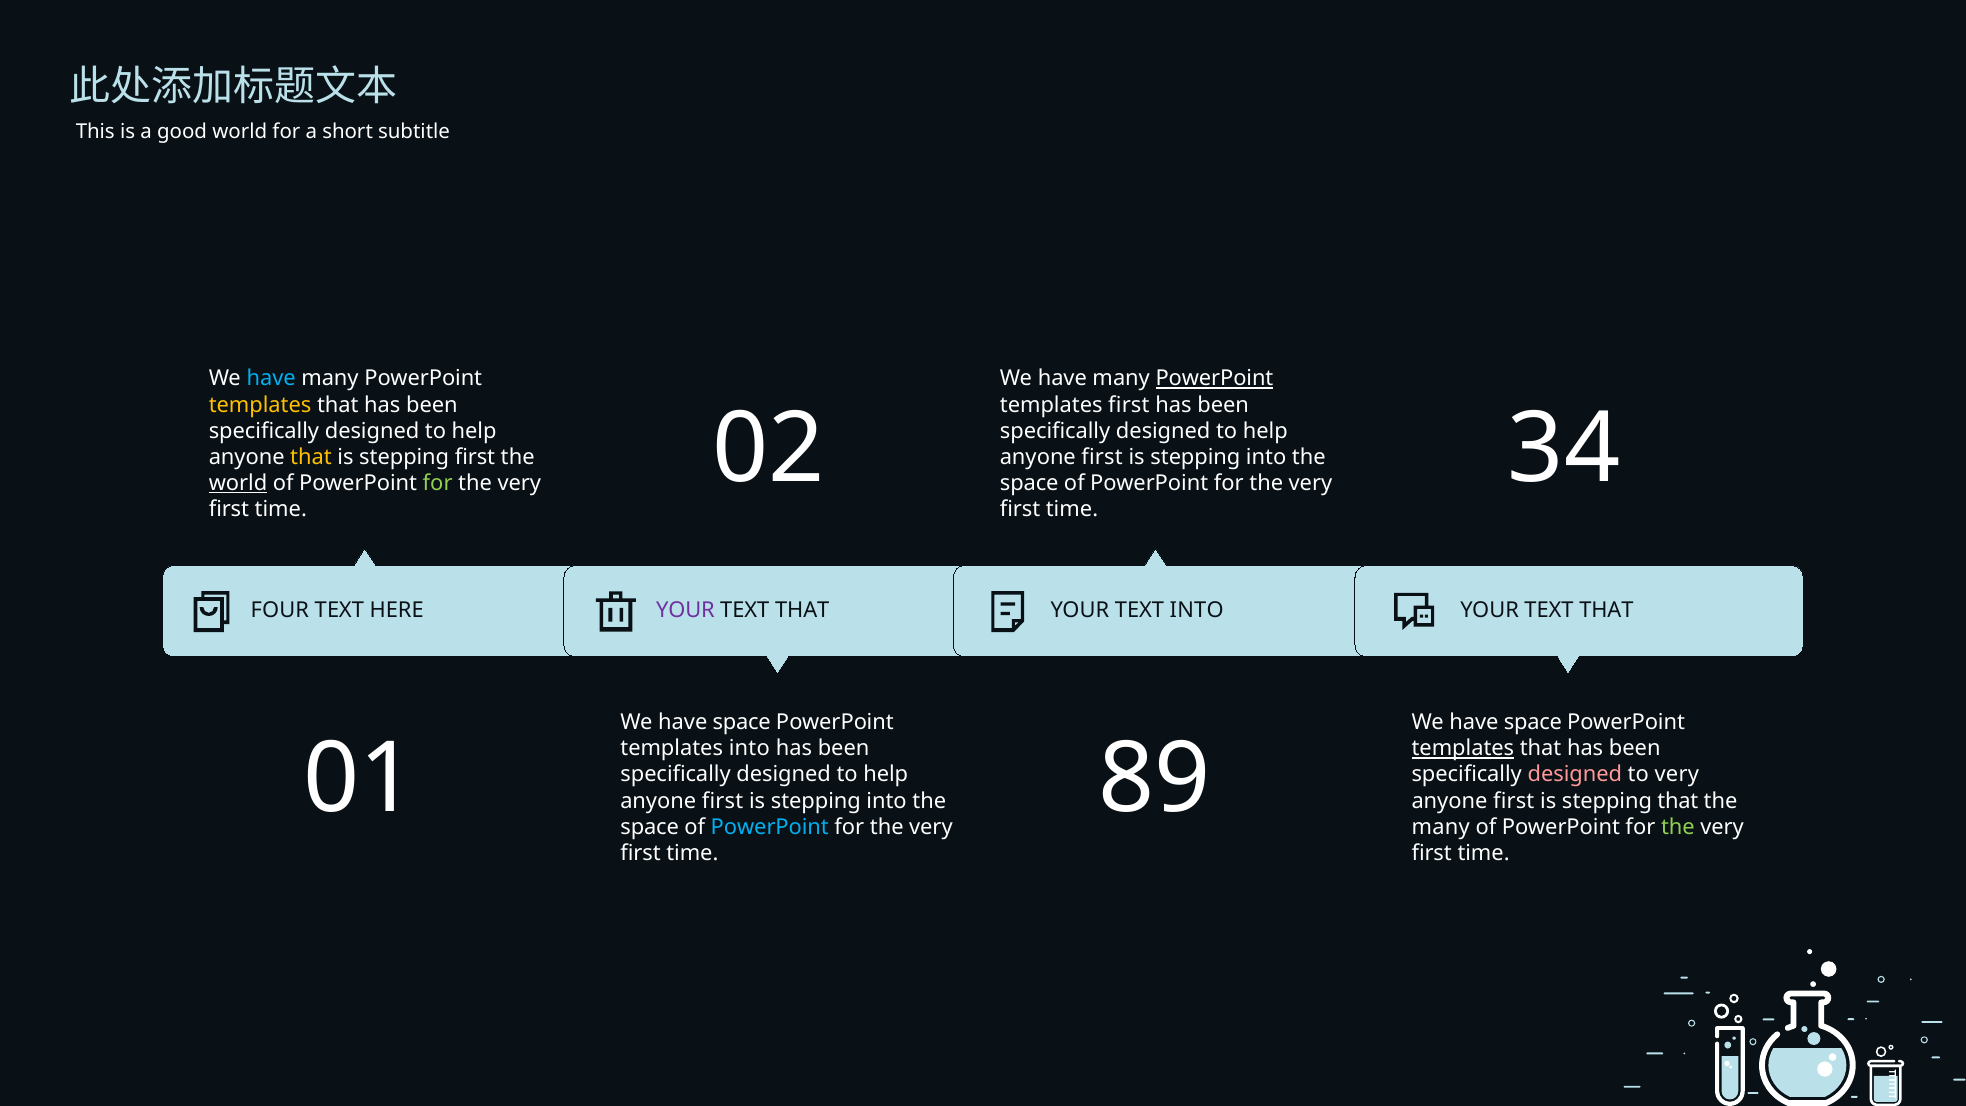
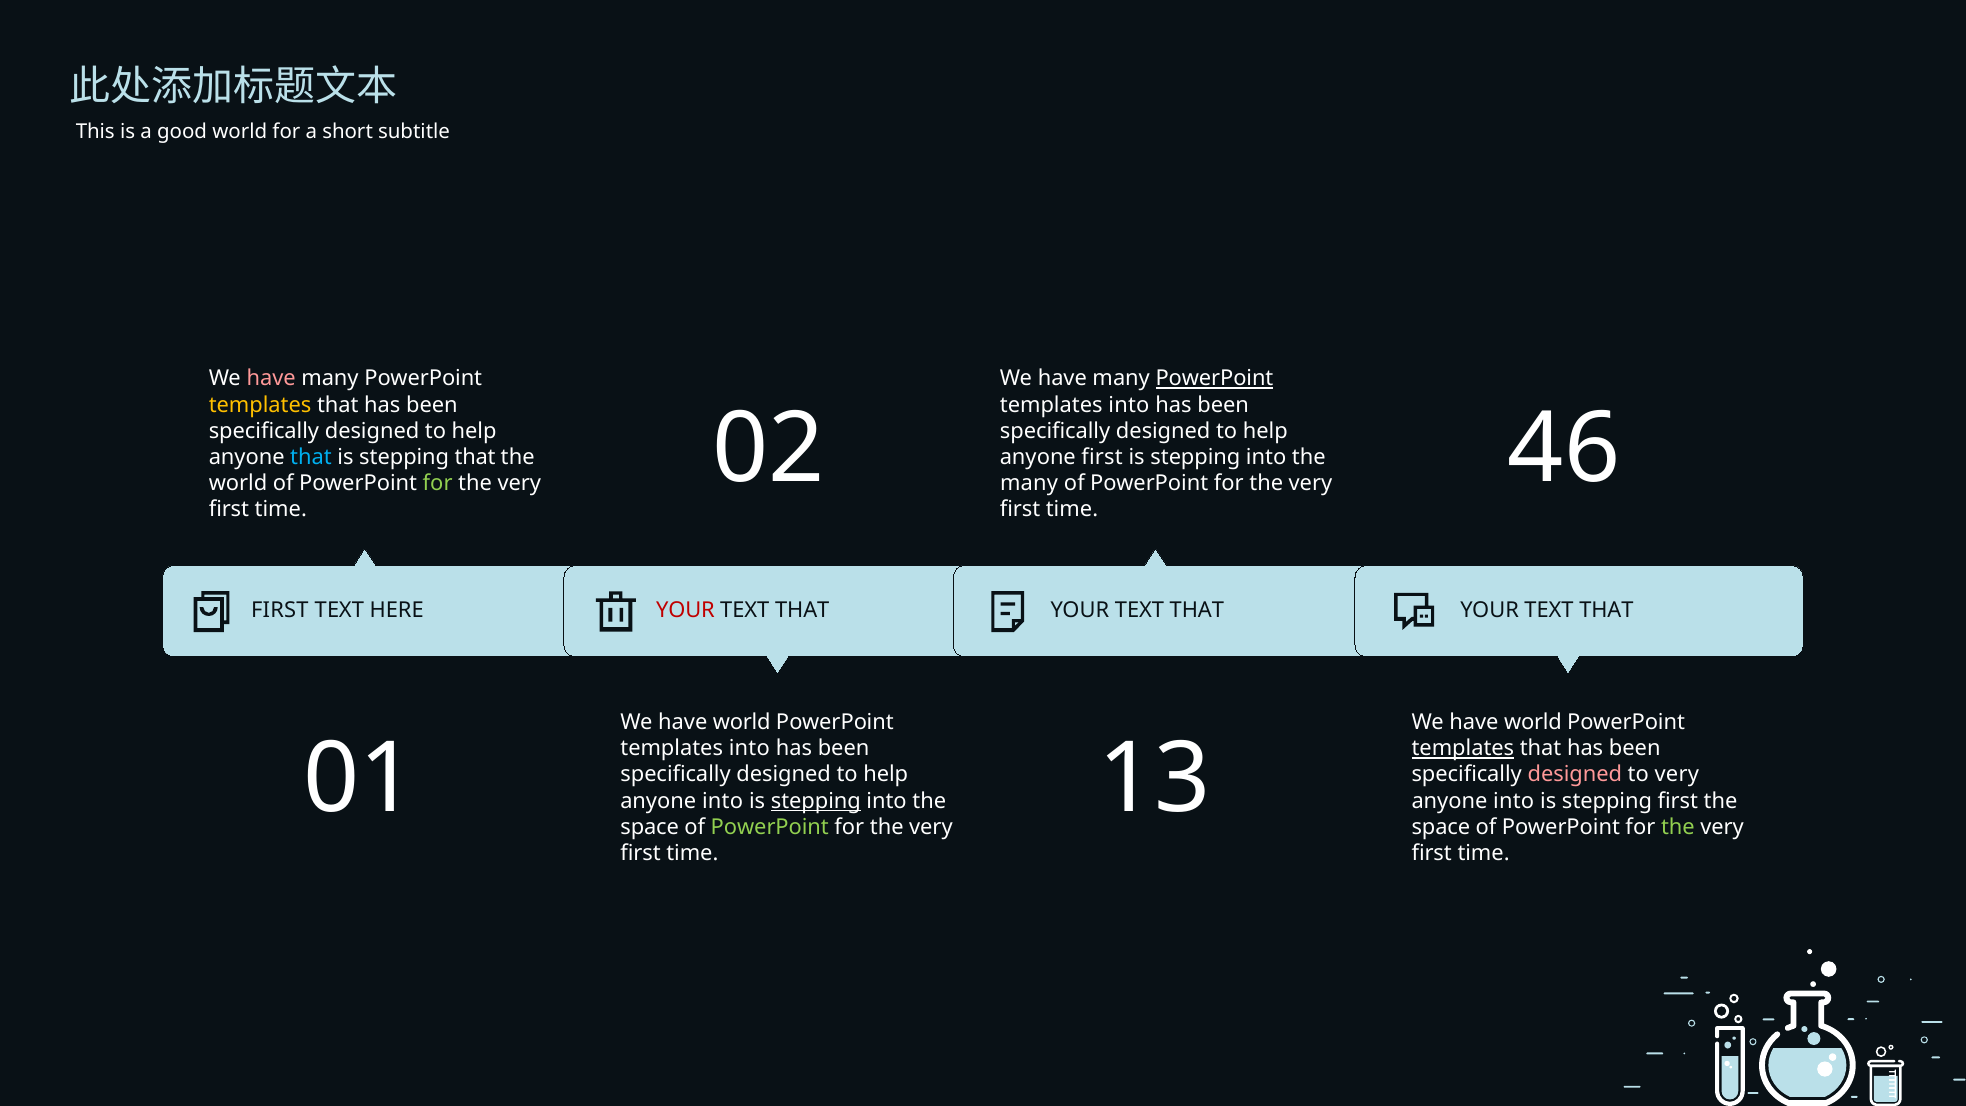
have at (271, 379) colour: light blue -> pink
first at (1129, 405): first -> into
34: 34 -> 46
that at (311, 457) colour: yellow -> light blue
stepping first: first -> that
world at (238, 483) underline: present -> none
space at (1029, 483): space -> many
FOUR at (280, 610): FOUR -> FIRST
YOUR at (685, 610) colour: purple -> red
INTO at (1197, 610): INTO -> THAT
space at (742, 722): space -> world
space at (1533, 722): space -> world
89: 89 -> 13
first at (723, 801): first -> into
stepping at (816, 801) underline: none -> present
first at (1514, 801): first -> into
stepping that: that -> first
PowerPoint at (770, 827) colour: light blue -> light green
many at (1441, 827): many -> space
